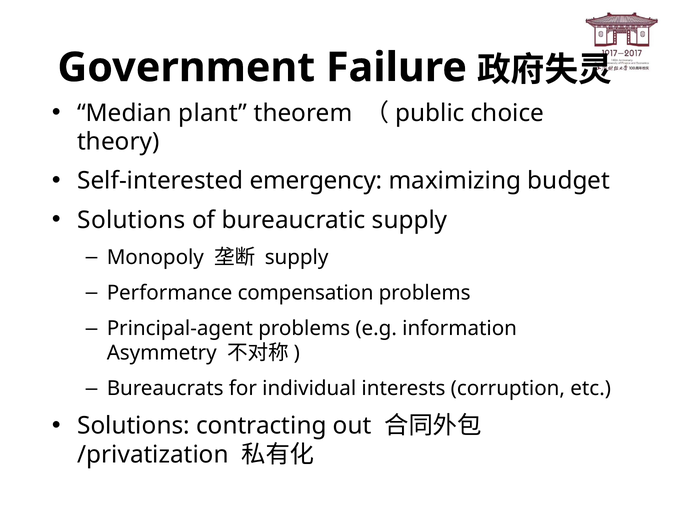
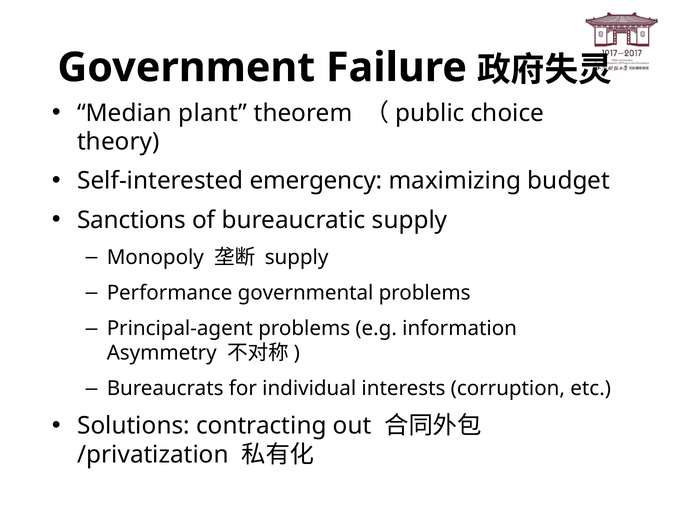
Solutions at (131, 220): Solutions -> Sanctions
compensation: compensation -> governmental
